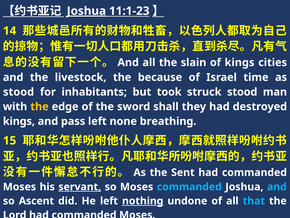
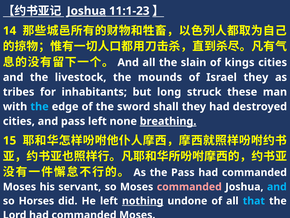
because: because -> mounds
Israel time: time -> they
stood at (19, 92): stood -> tribes
took: took -> long
struck stood: stood -> these
the at (40, 106) colour: yellow -> light blue
kings at (19, 121): kings -> cities
breathing underline: none -> present
the Sent: Sent -> Pass
servant underline: present -> none
commanded at (189, 186) colour: light blue -> pink
Ascent: Ascent -> Horses
